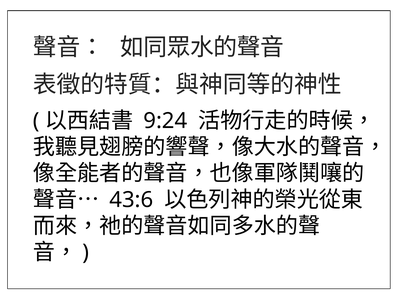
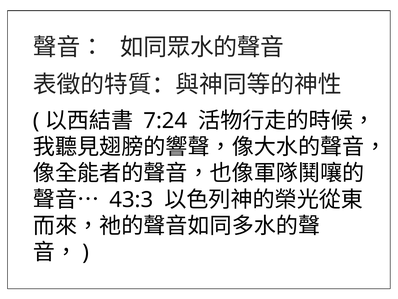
9:24: 9:24 -> 7:24
43:6: 43:6 -> 43:3
